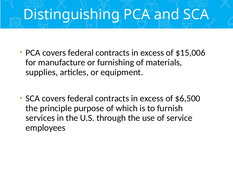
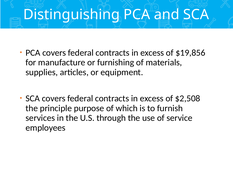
$15,006: $15,006 -> $19,856
$6,500: $6,500 -> $2,508
